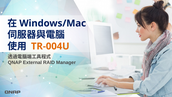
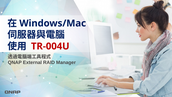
TR-004U colour: orange -> red
